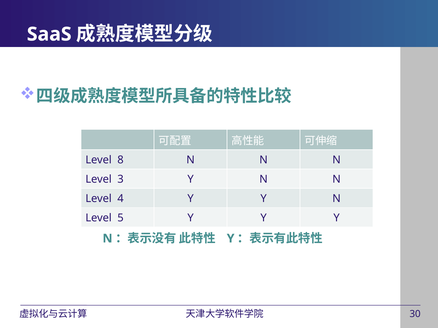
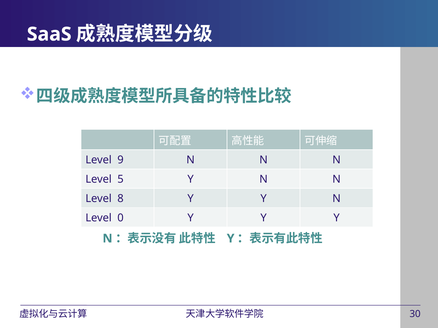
8: 8 -> 9
3: 3 -> 5
4: 4 -> 8
5: 5 -> 0
